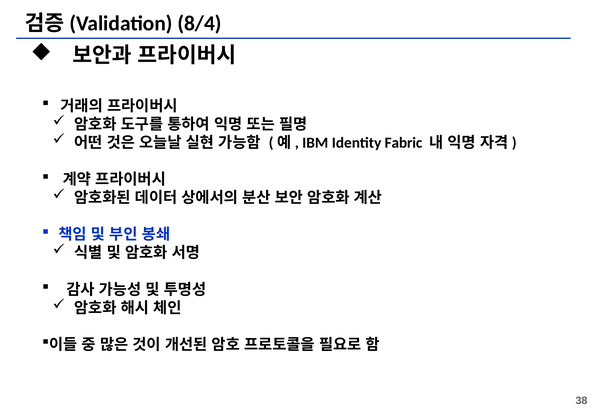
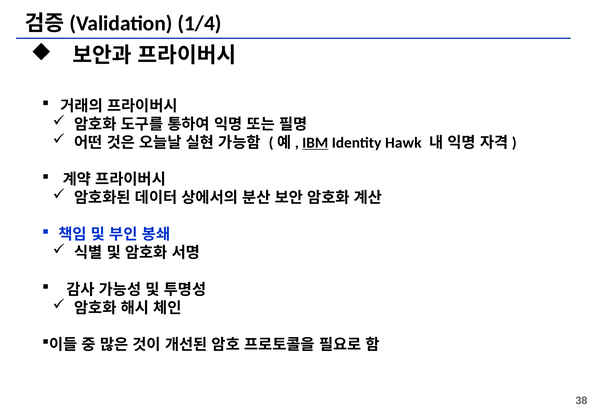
8/4: 8/4 -> 1/4
IBM underline: none -> present
Fabric: Fabric -> Hawk
